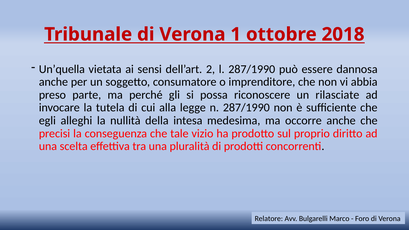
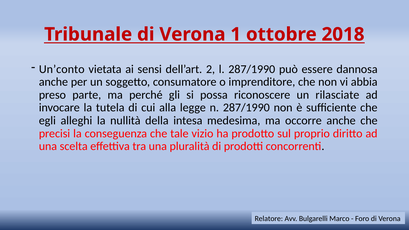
Un’quella: Un’quella -> Un’conto
